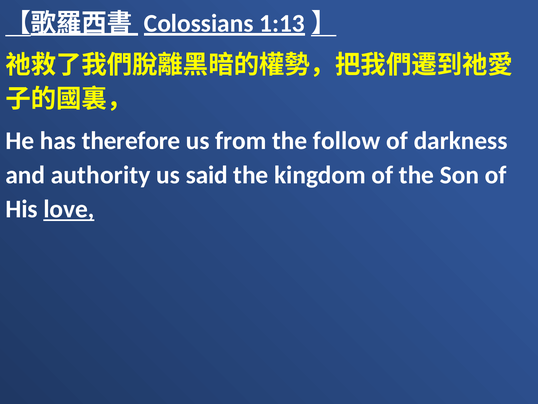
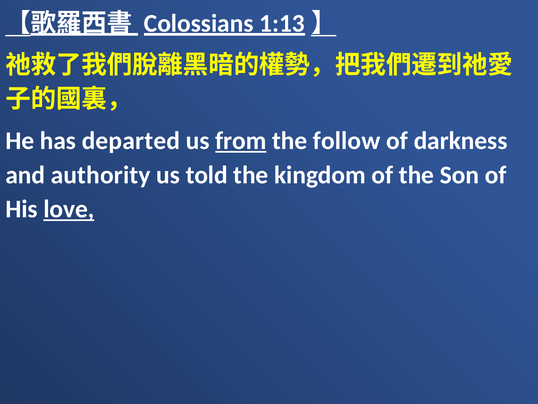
therefore: therefore -> departed
from underline: none -> present
said: said -> told
